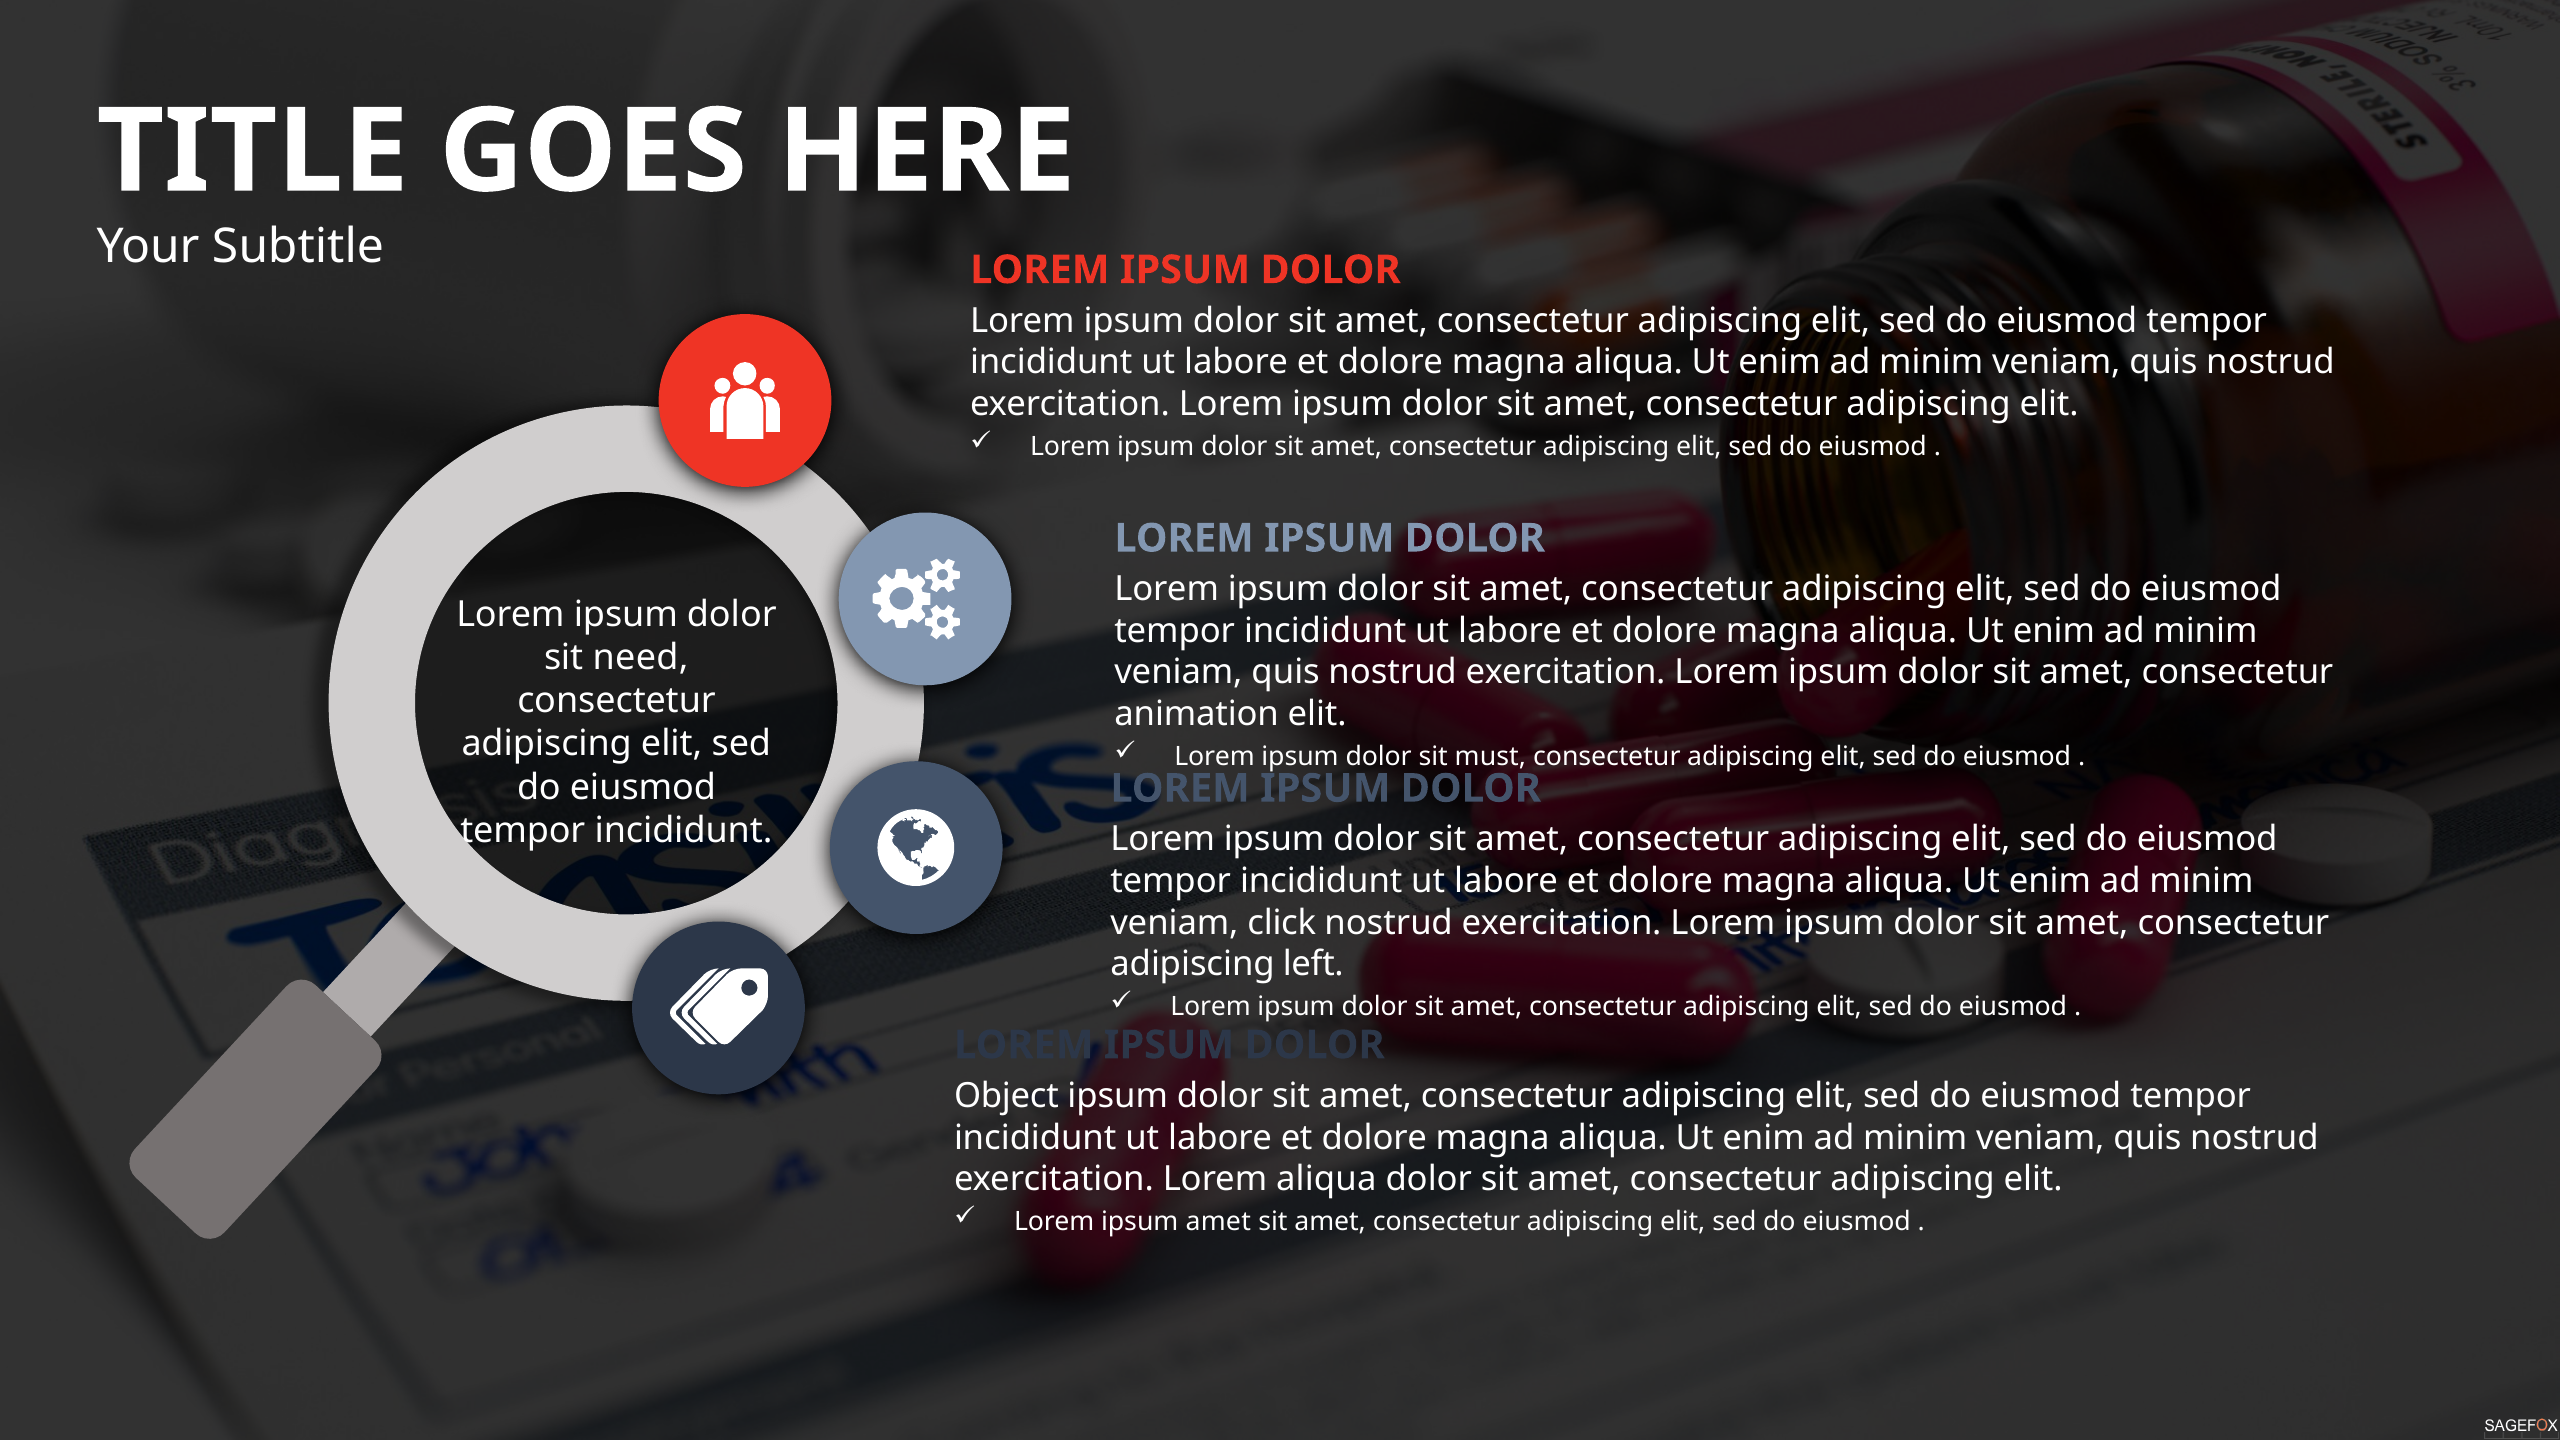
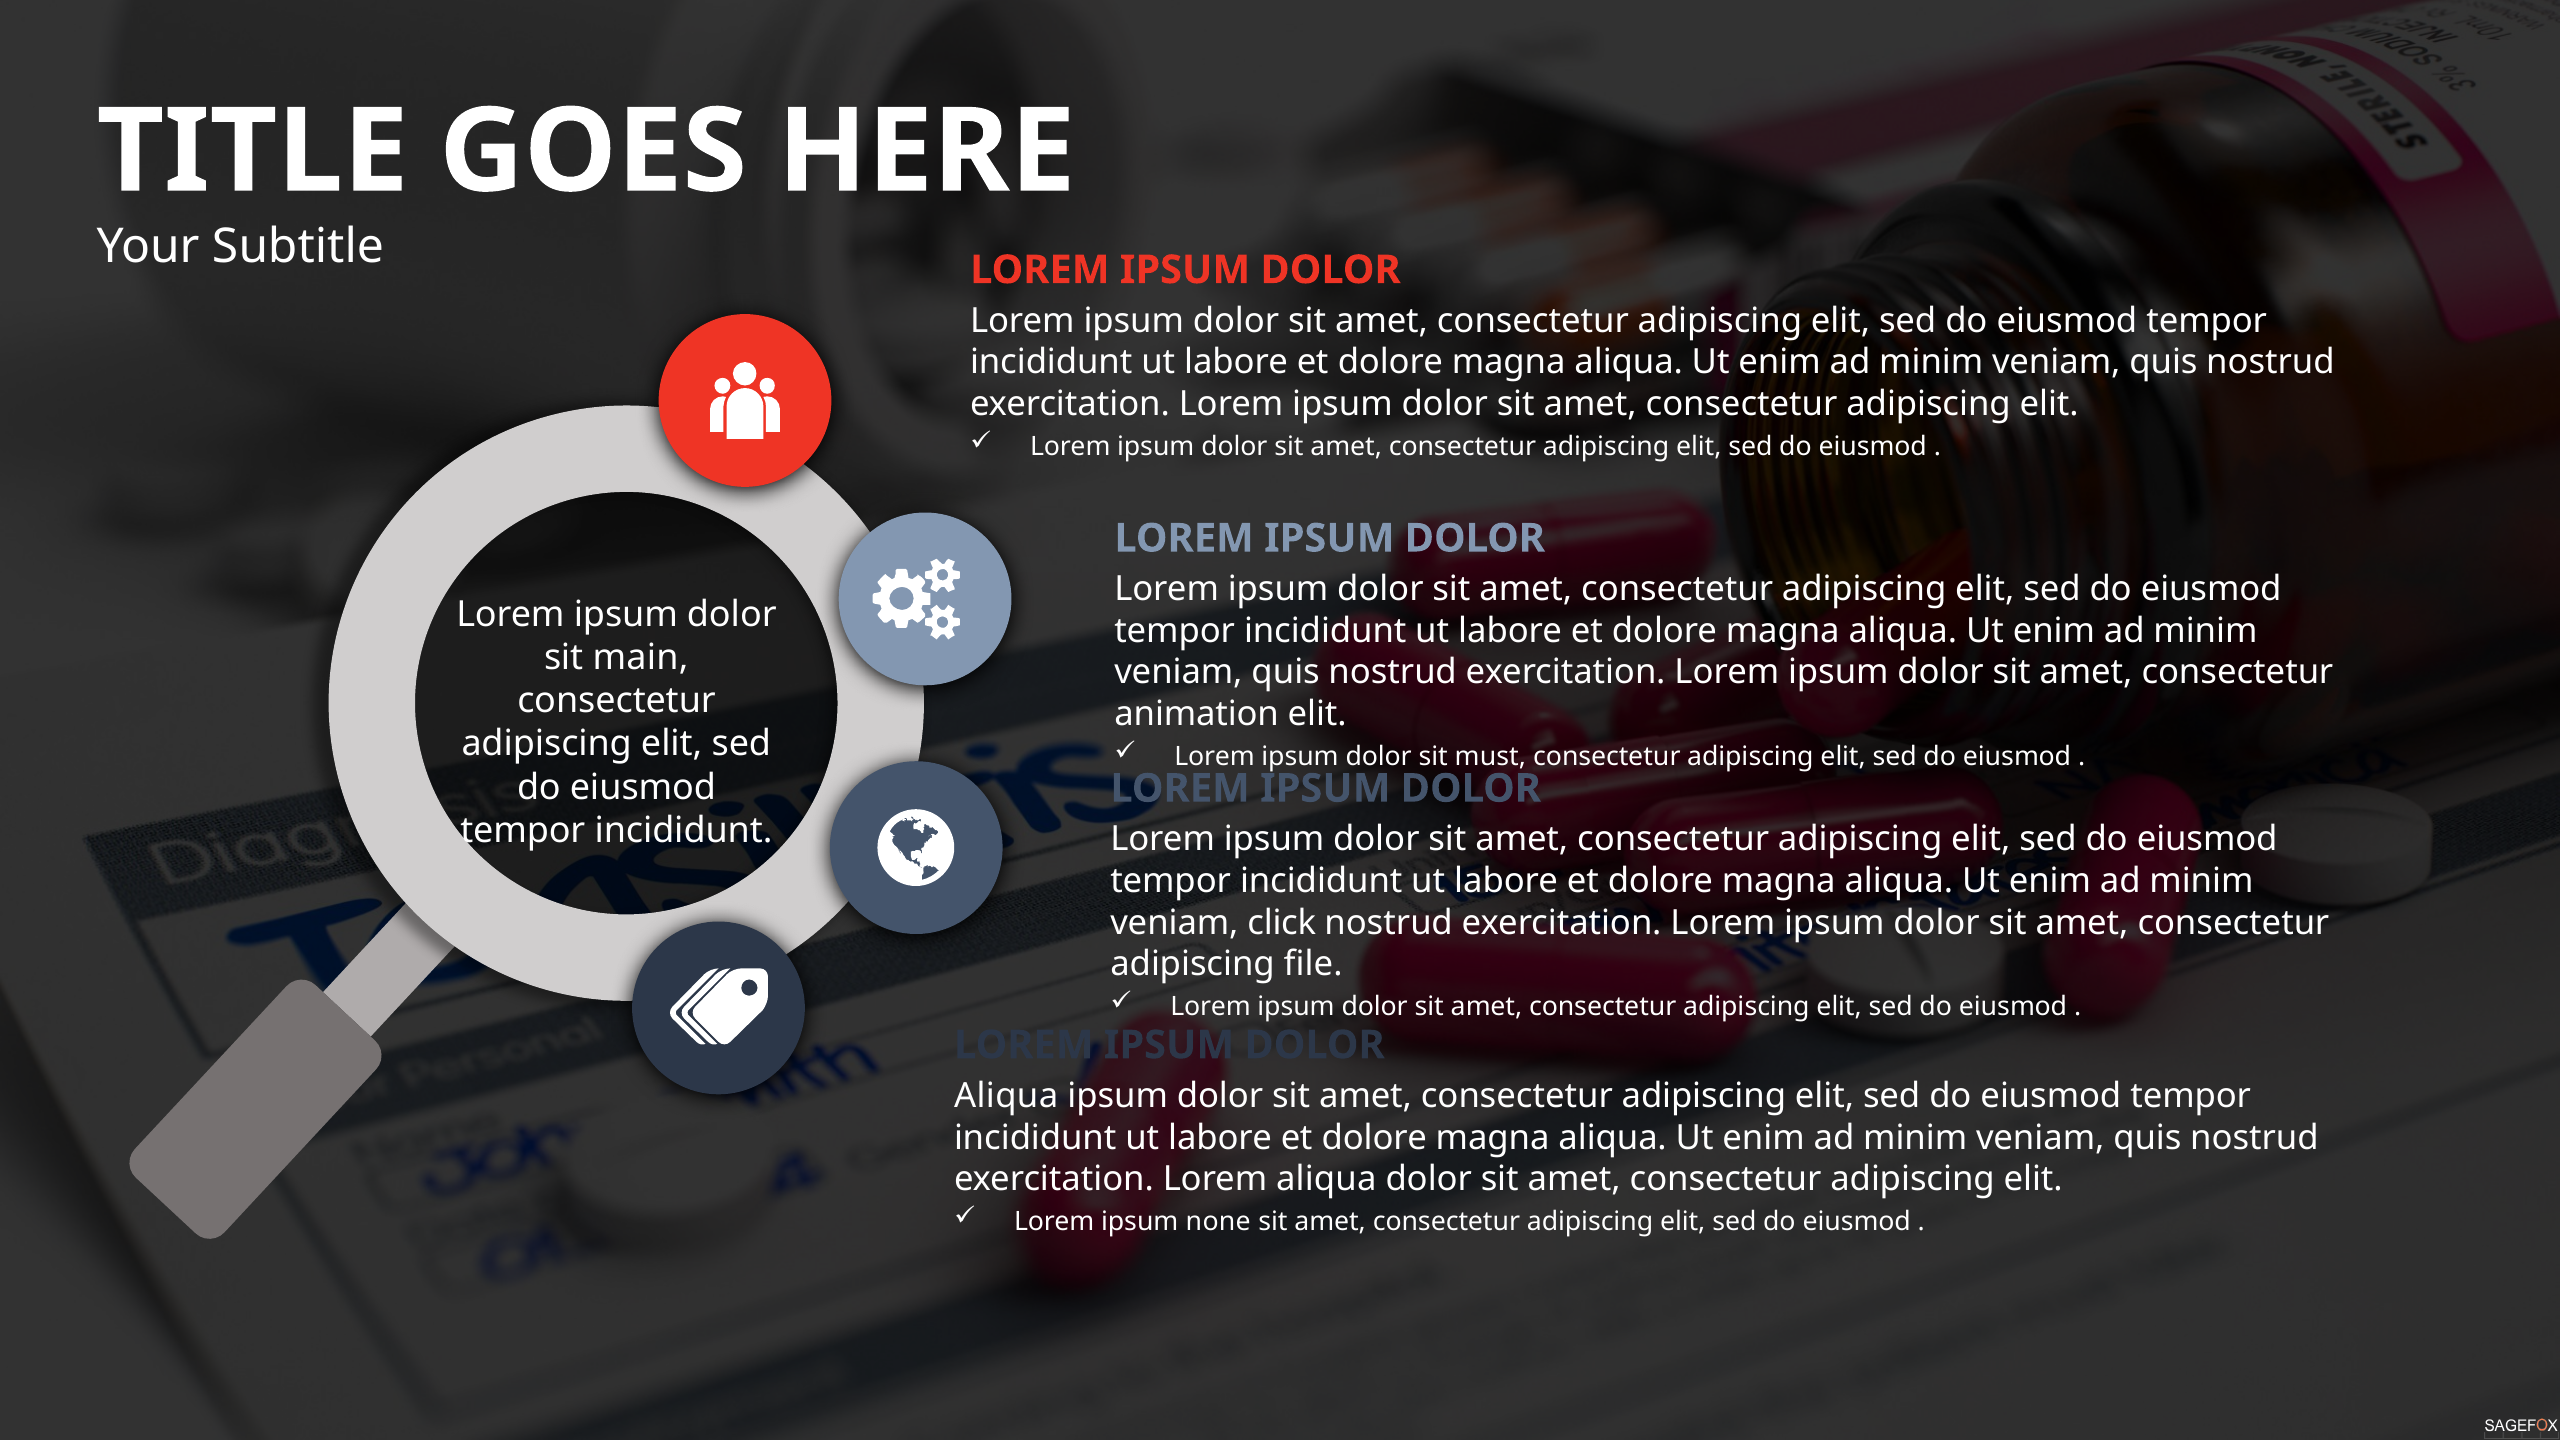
need: need -> main
left: left -> file
Object at (1006, 1096): Object -> Aliqua
ipsum amet: amet -> none
